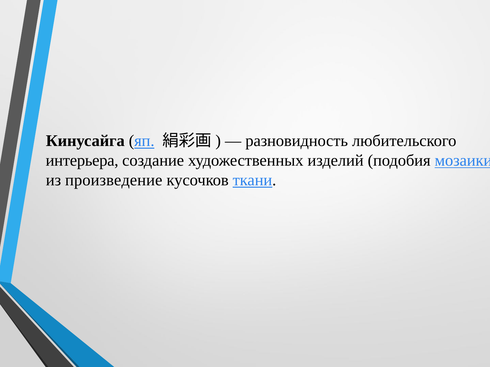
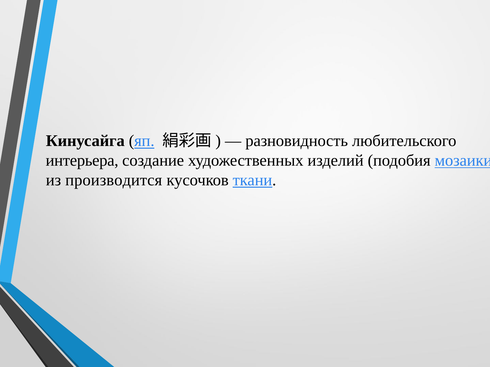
произведение: произведение -> производится
